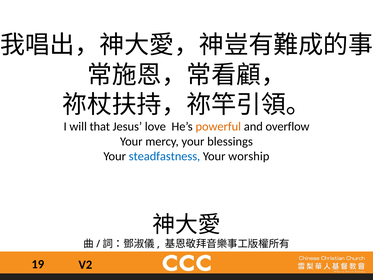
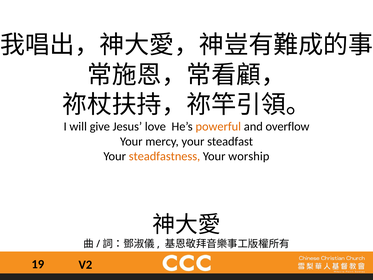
that: that -> give
blessings: blessings -> steadfast
steadfastness colour: blue -> orange
